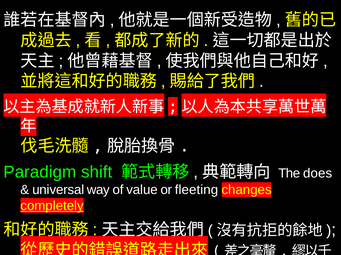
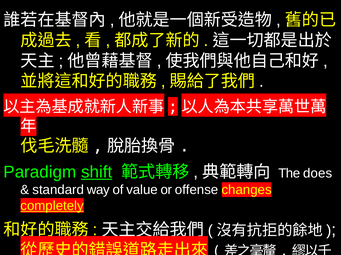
shift underline: none -> present
universal: universal -> standard
fleeting: fleeting -> offense
